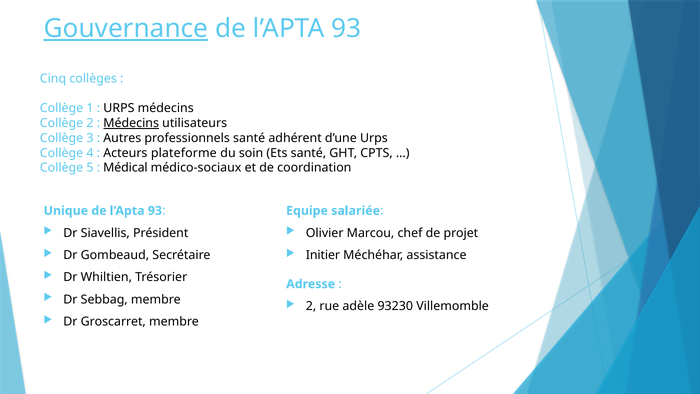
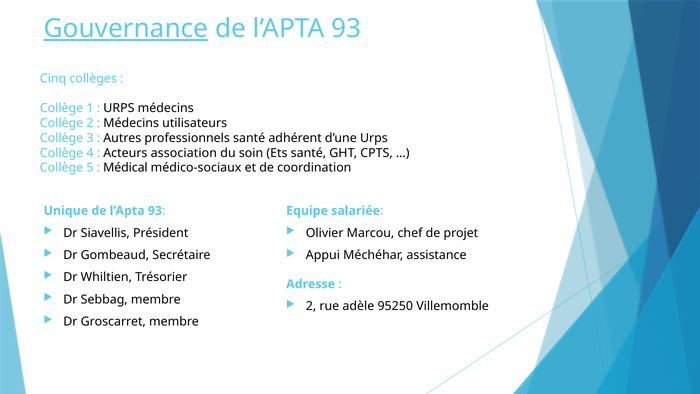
Médecins at (131, 123) underline: present -> none
plateforme: plateforme -> association
Initier: Initier -> Appui
93230: 93230 -> 95250
